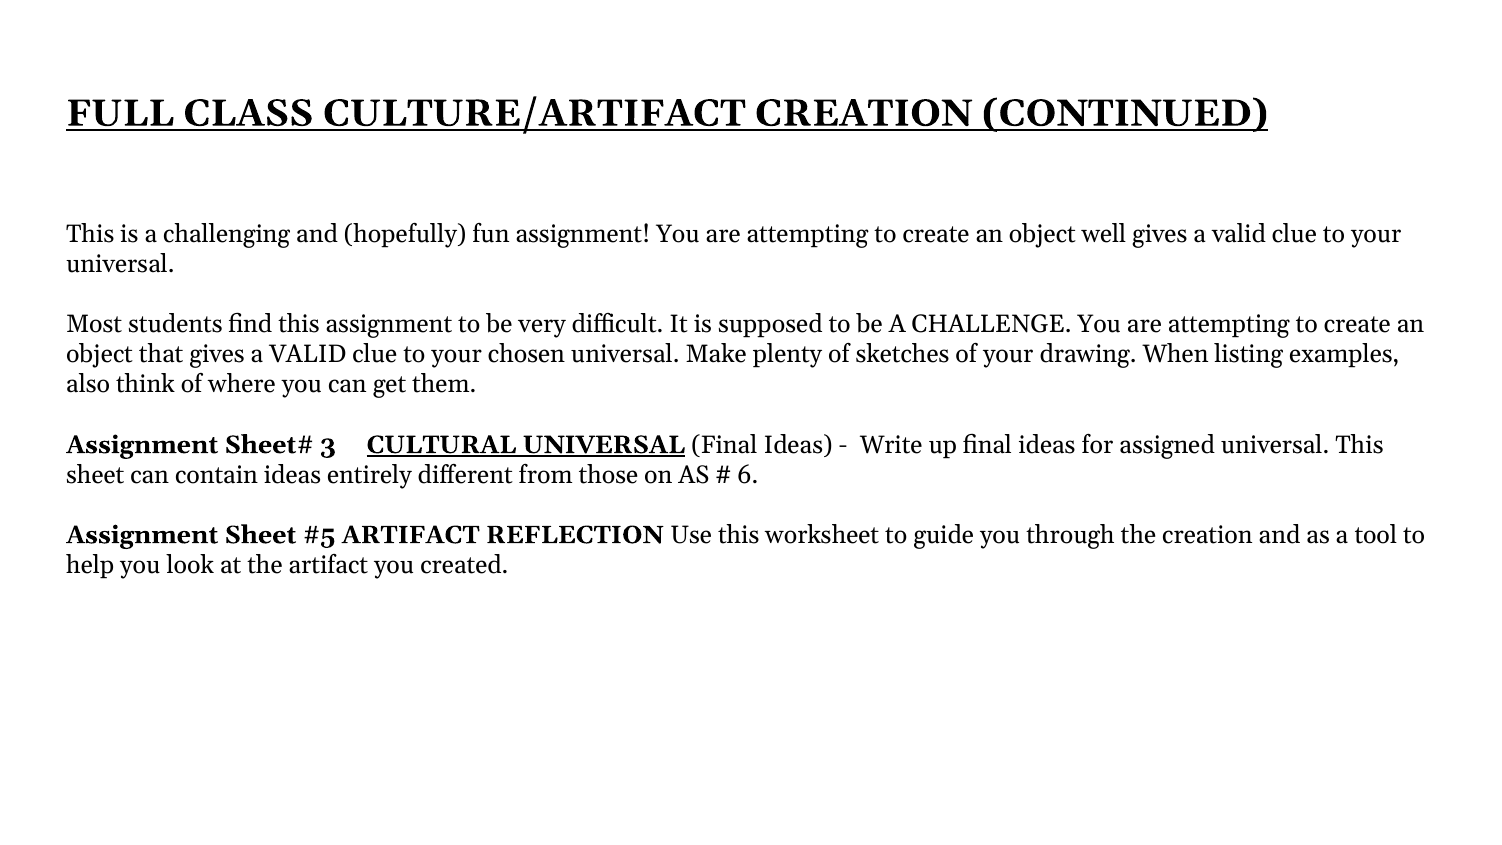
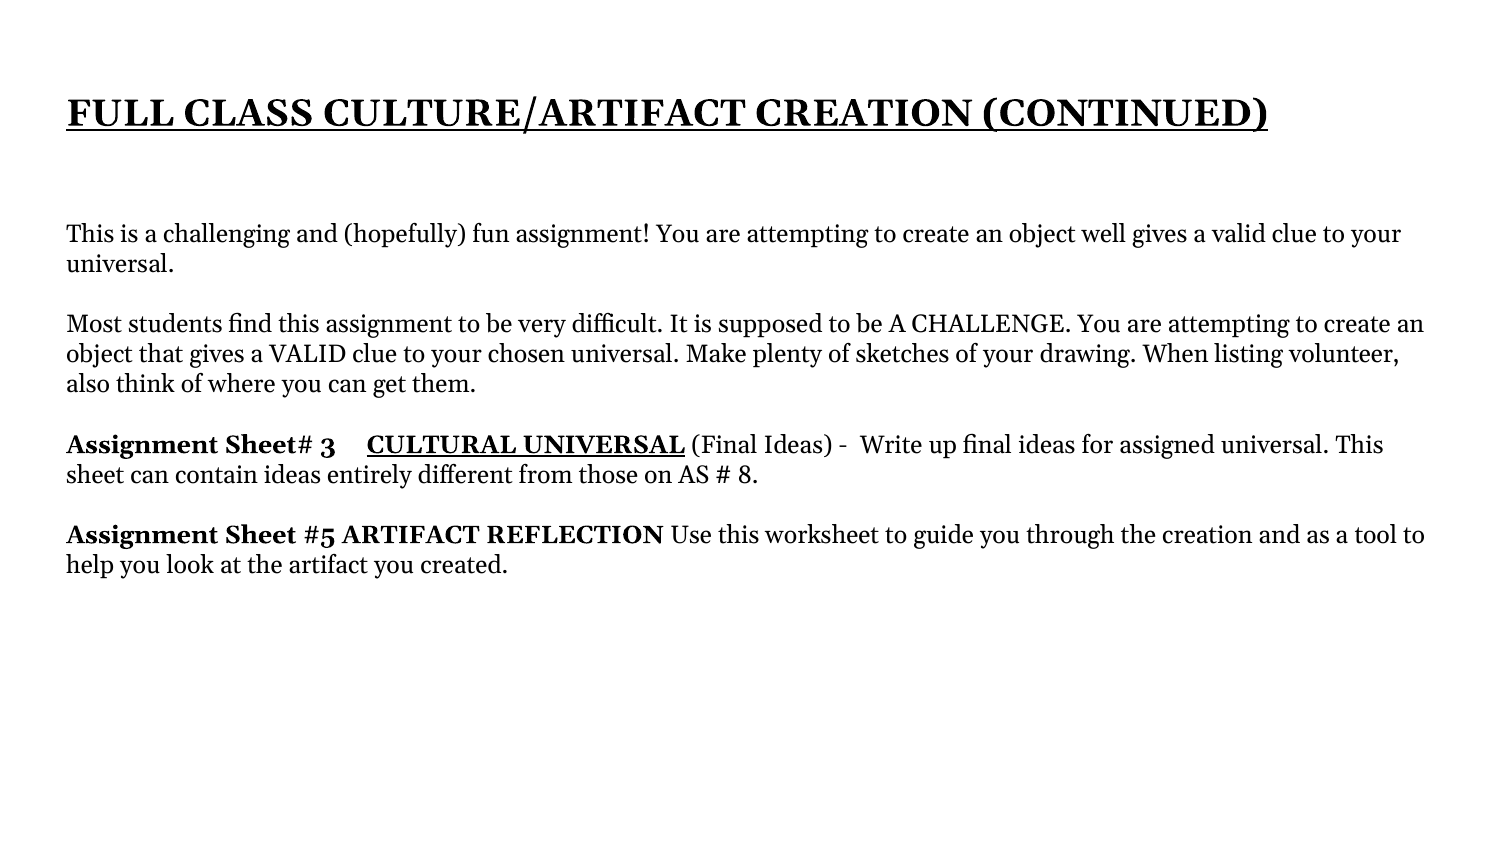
examples: examples -> volunteer
6: 6 -> 8
